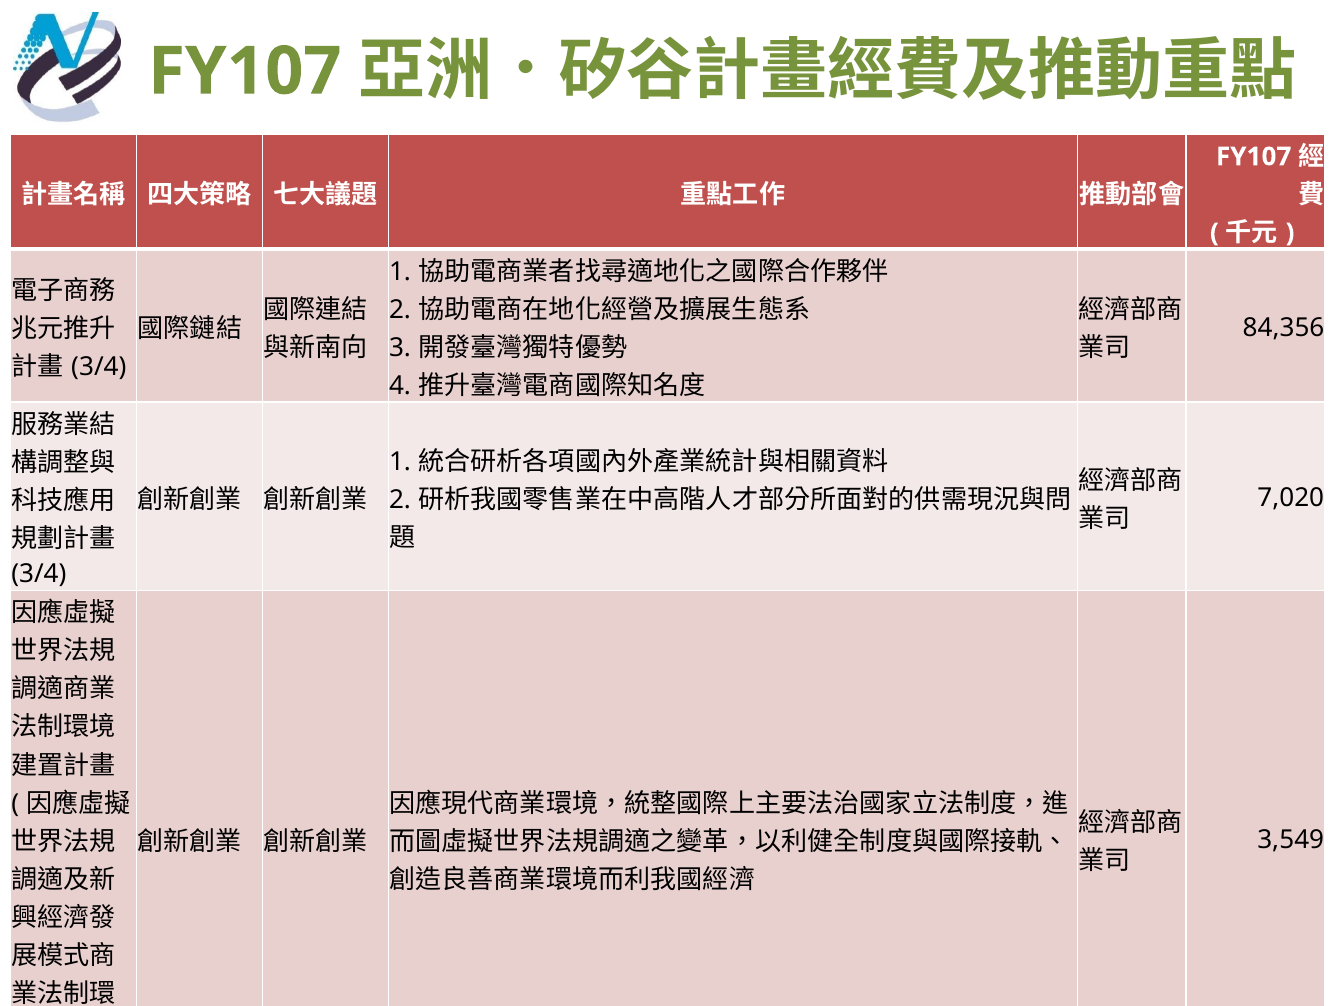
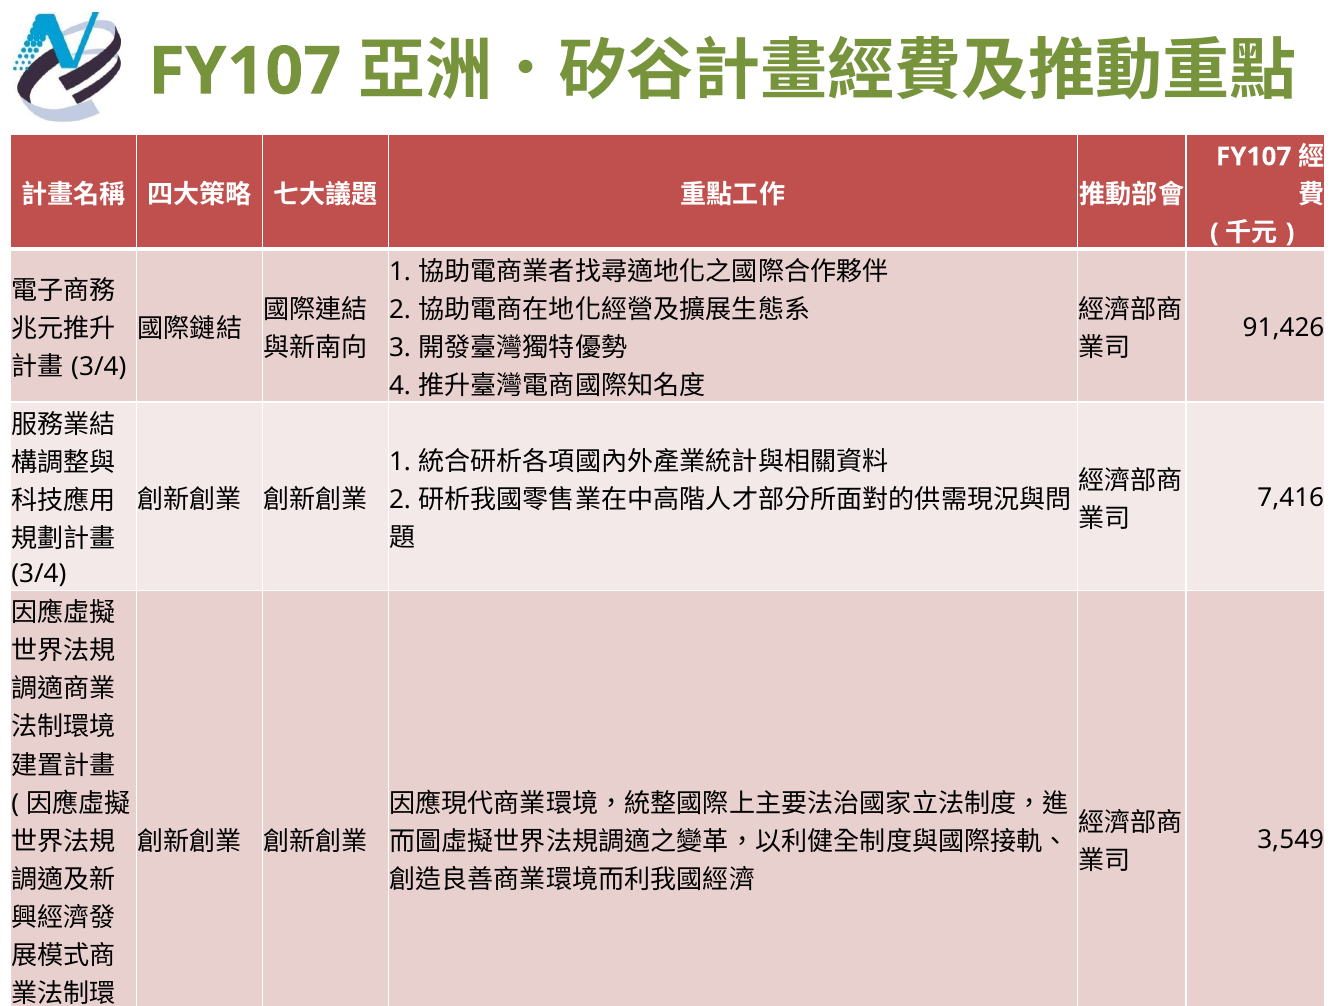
84,356: 84,356 -> 91,426
7,020: 7,020 -> 7,416
